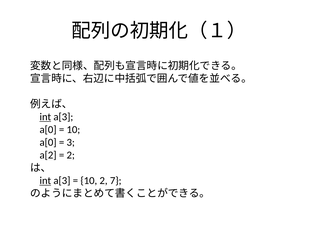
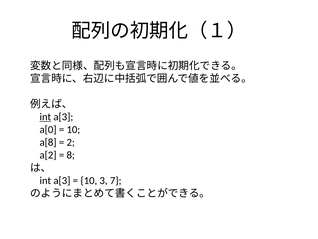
a[0 at (48, 142): a[0 -> a[8
3: 3 -> 2
2 at (71, 155): 2 -> 8
int at (45, 180) underline: present -> none
10 2: 2 -> 3
